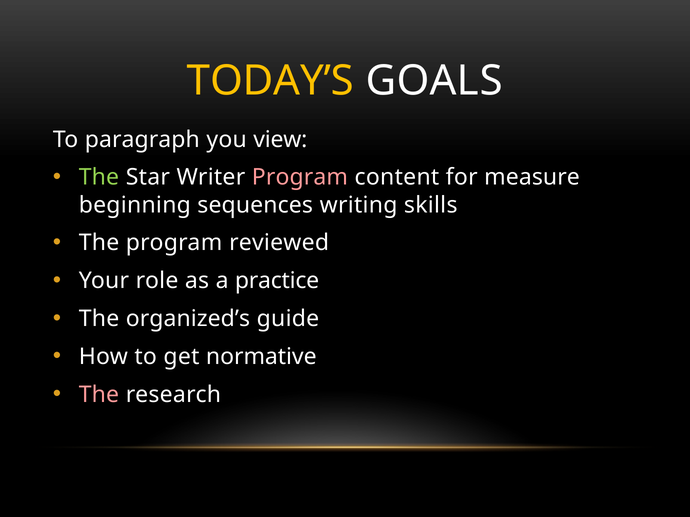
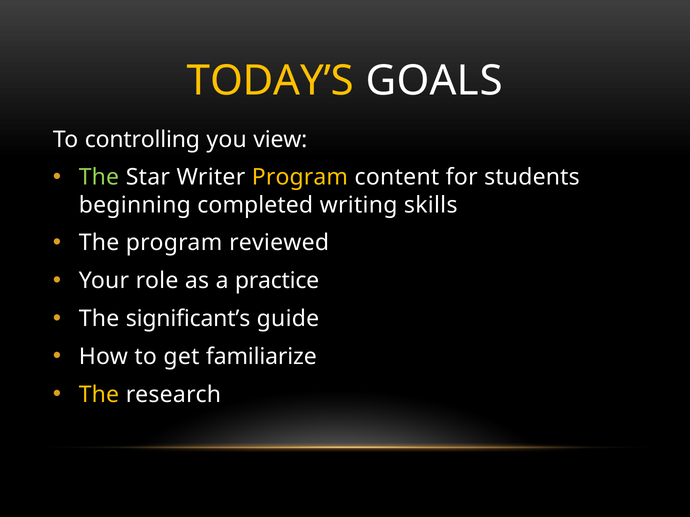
paragraph: paragraph -> controlling
Program at (300, 178) colour: pink -> yellow
measure: measure -> students
sequences: sequences -> completed
organized’s: organized’s -> significant’s
normative: normative -> familiarize
The at (99, 395) colour: pink -> yellow
